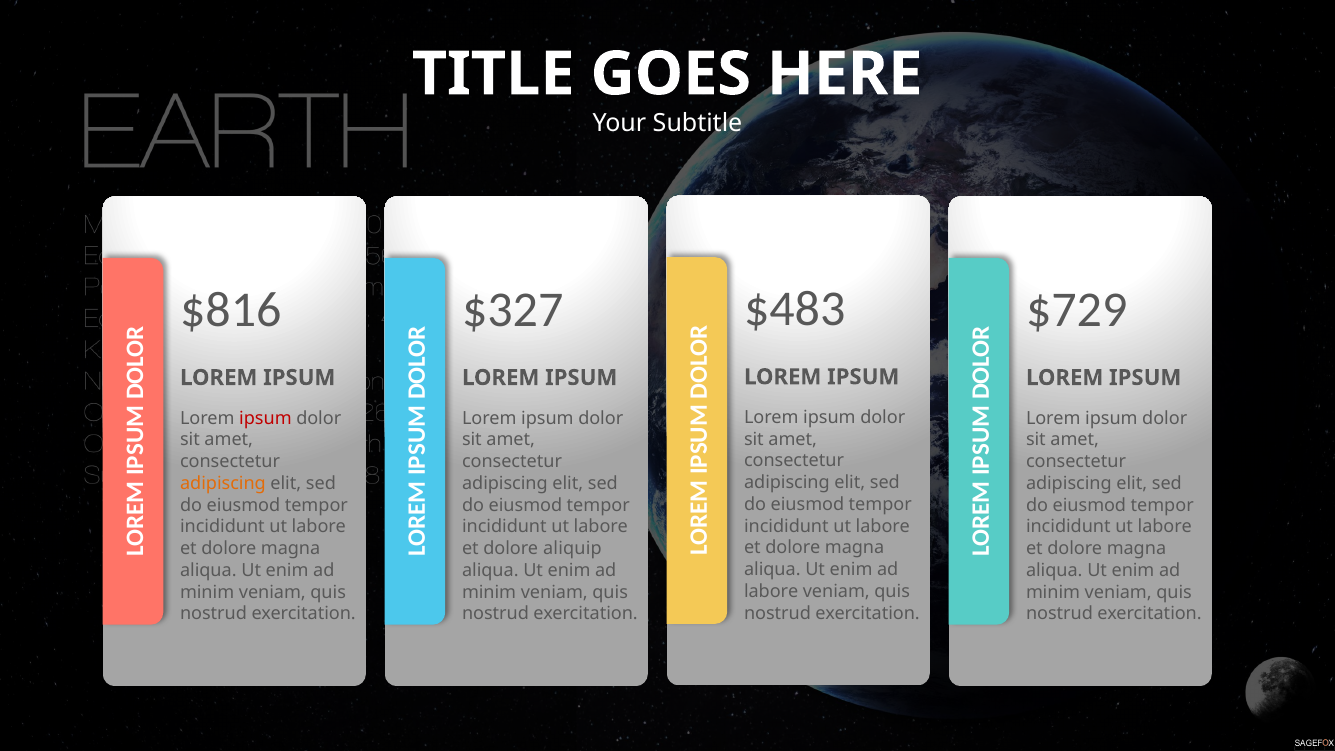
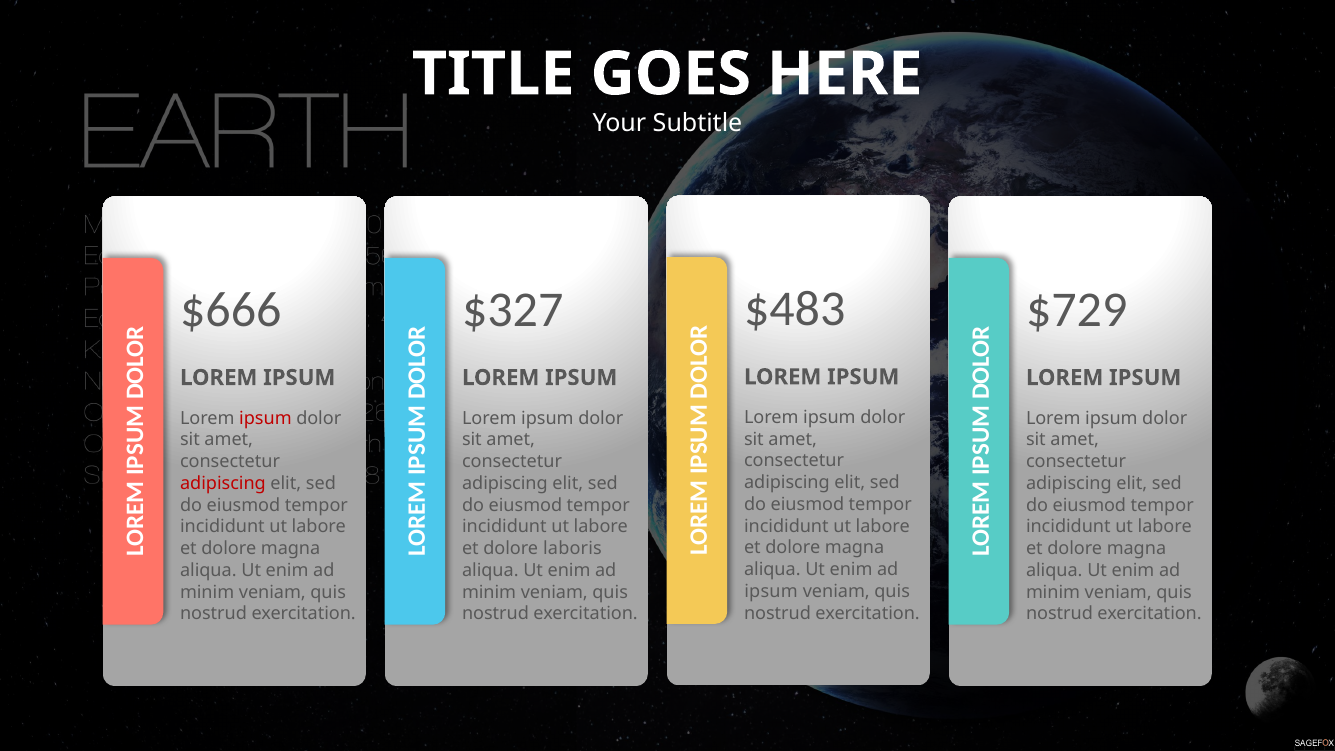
$816: $816 -> $666
adipiscing at (223, 483) colour: orange -> red
aliquip: aliquip -> laboris
labore at (771, 591): labore -> ipsum
